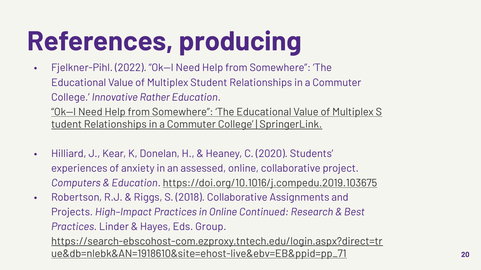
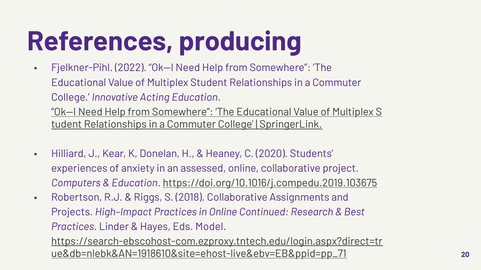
Rather: Rather -> Acting
Group: Group -> Model
